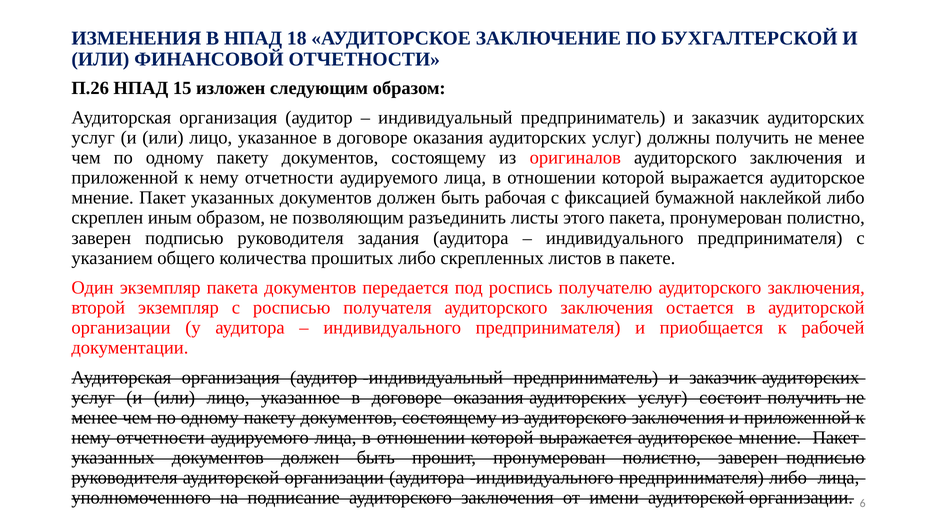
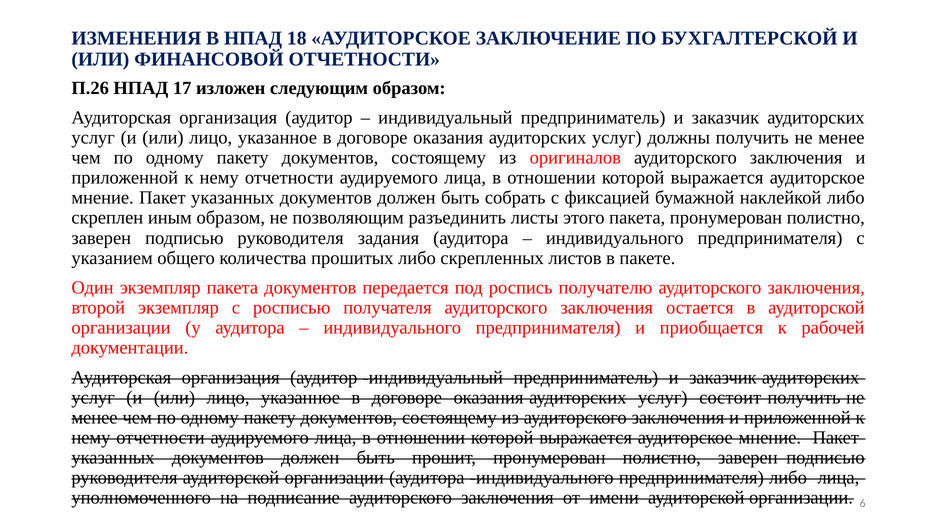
15: 15 -> 17
рабочая: рабочая -> собрать
